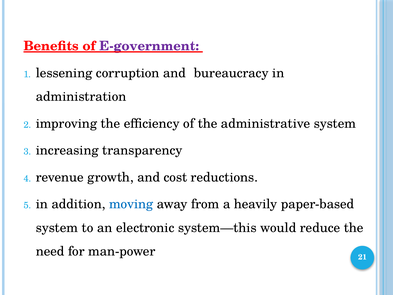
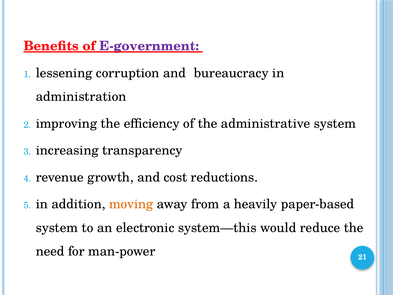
moving colour: blue -> orange
